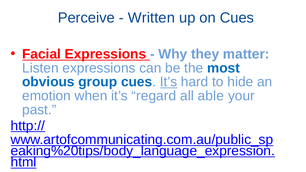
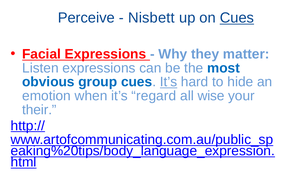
Written: Written -> Nisbett
Cues at (237, 18) underline: none -> present
able: able -> wise
past: past -> their
